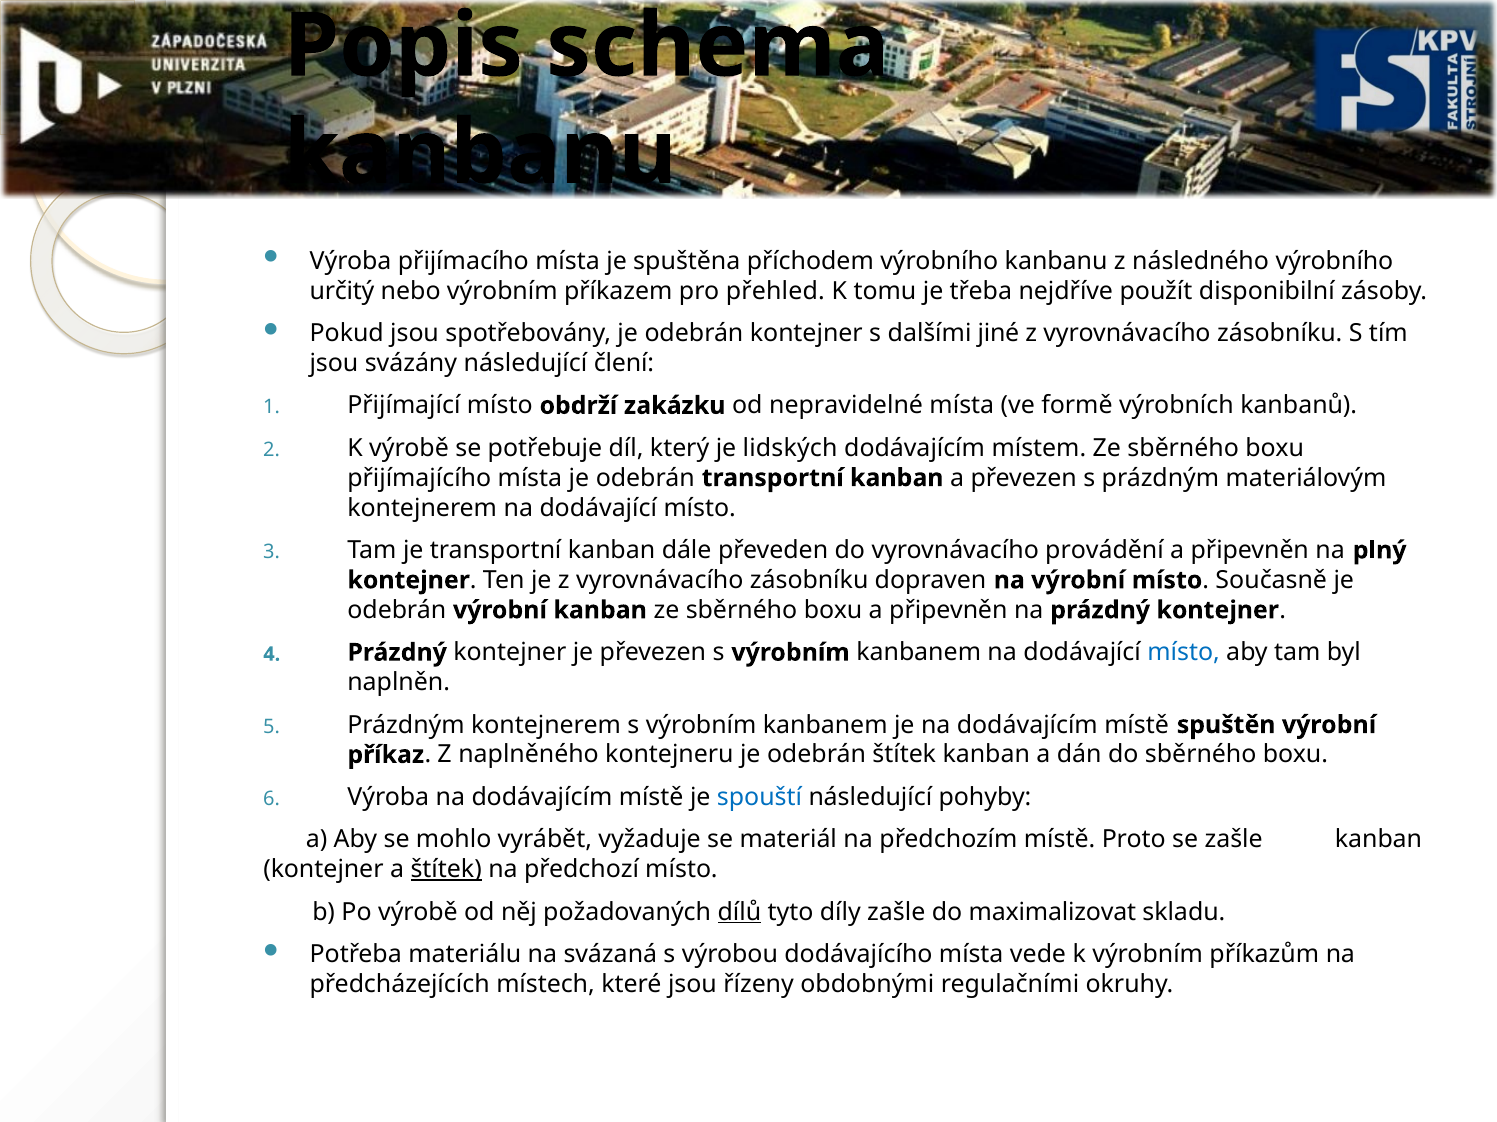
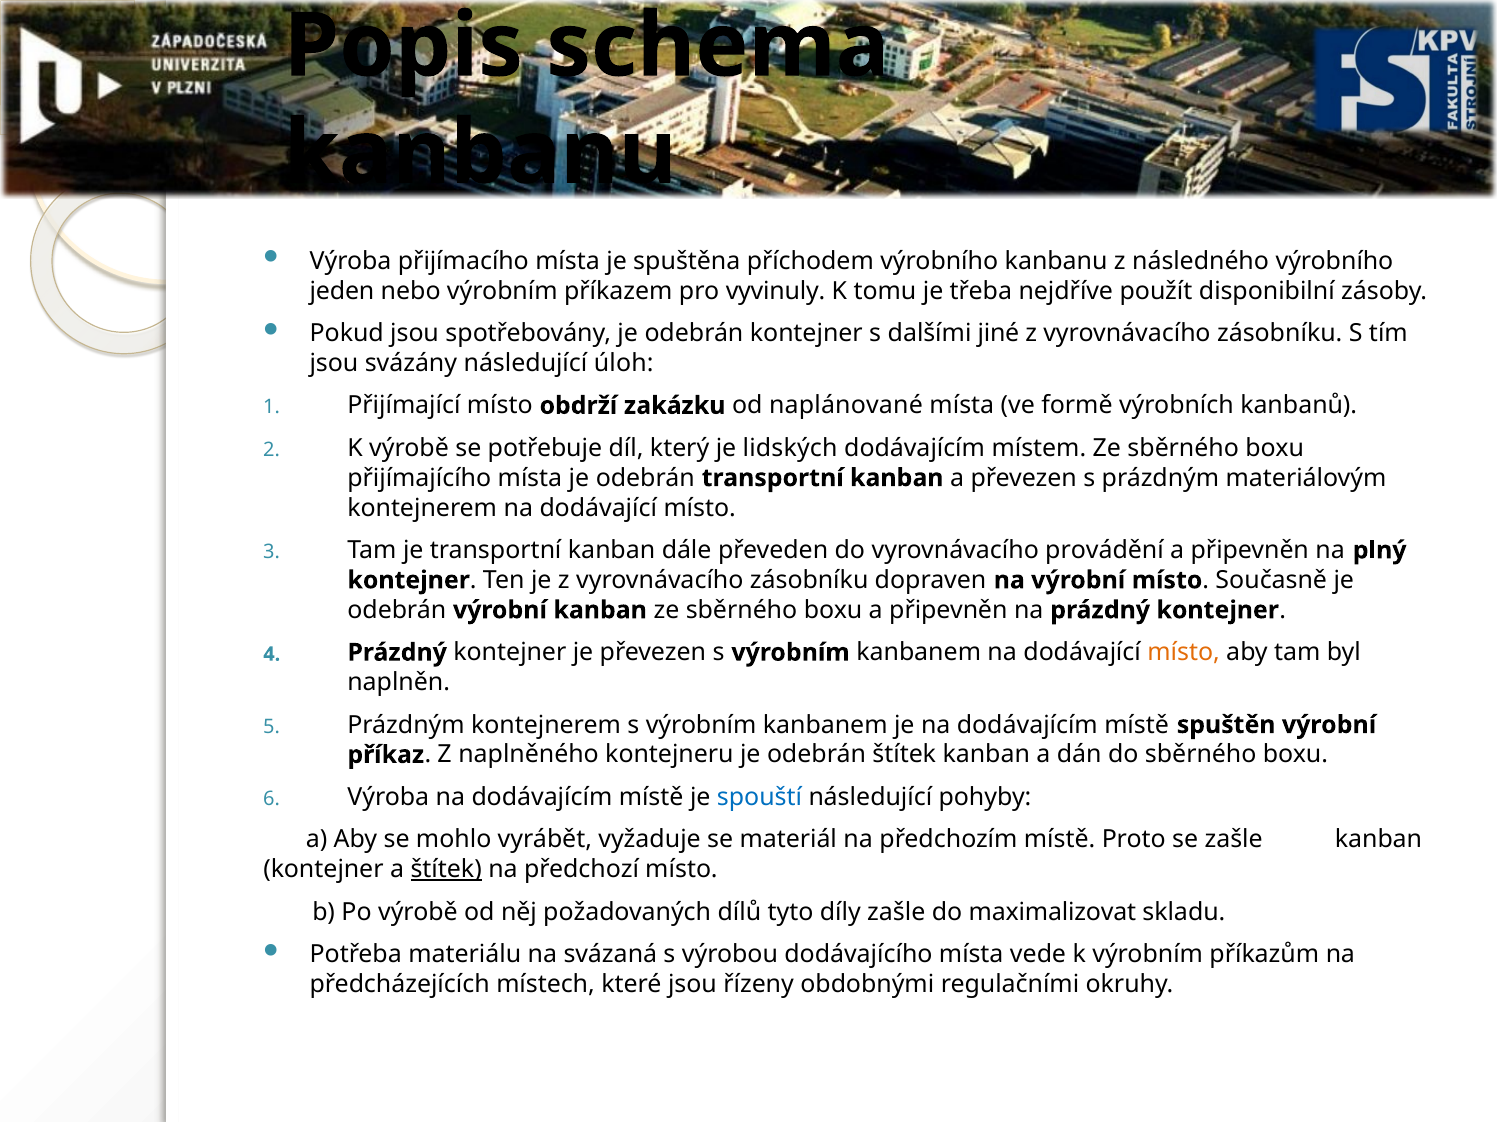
určitý: určitý -> jeden
přehled: přehled -> vyvinuly
člení: člení -> úloh
nepravidelné: nepravidelné -> naplánované
místo at (1184, 653) colour: blue -> orange
dílů underline: present -> none
